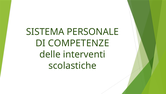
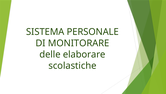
COMPETENZE: COMPETENZE -> MONITORARE
interventi: interventi -> elaborare
